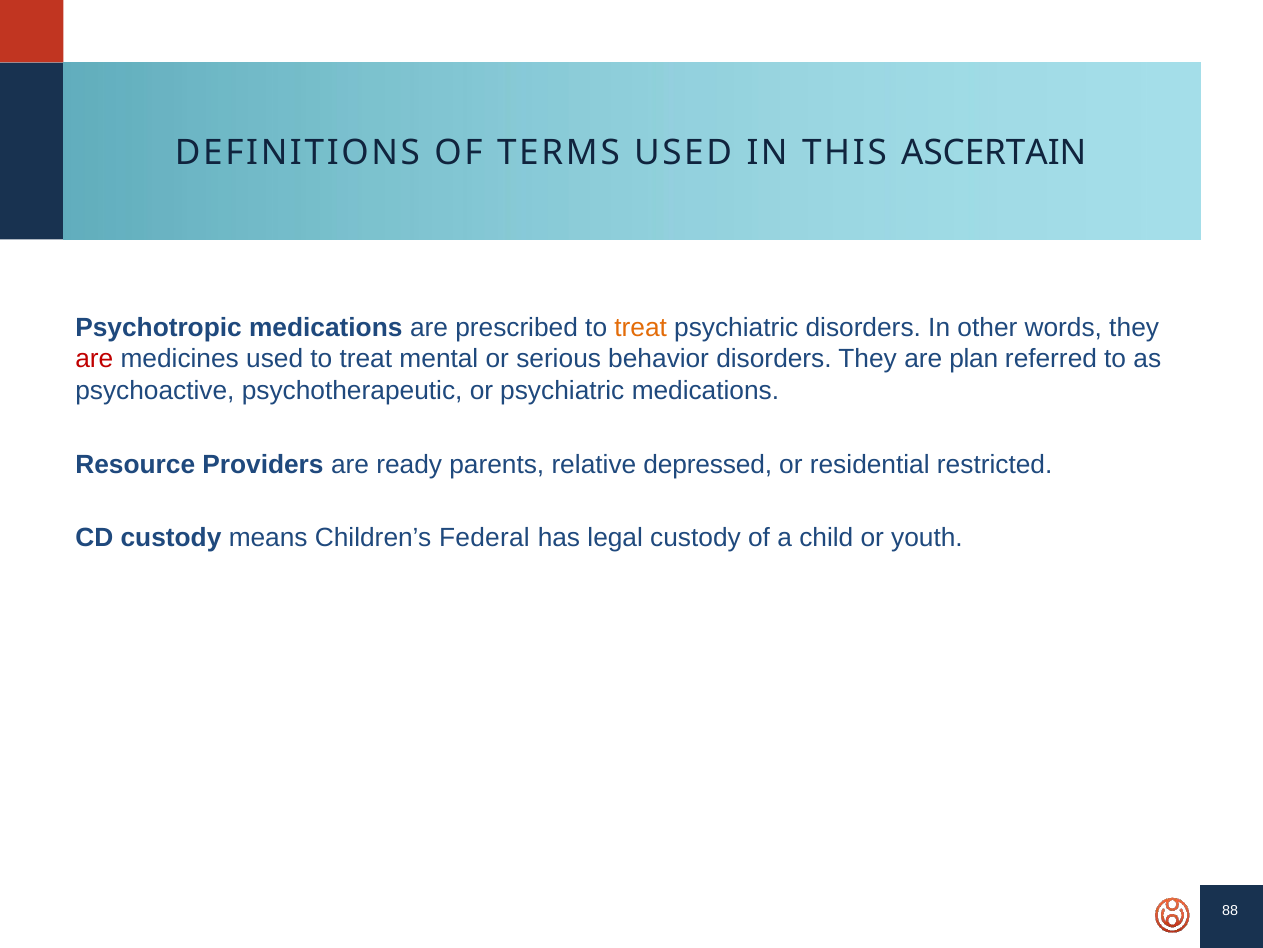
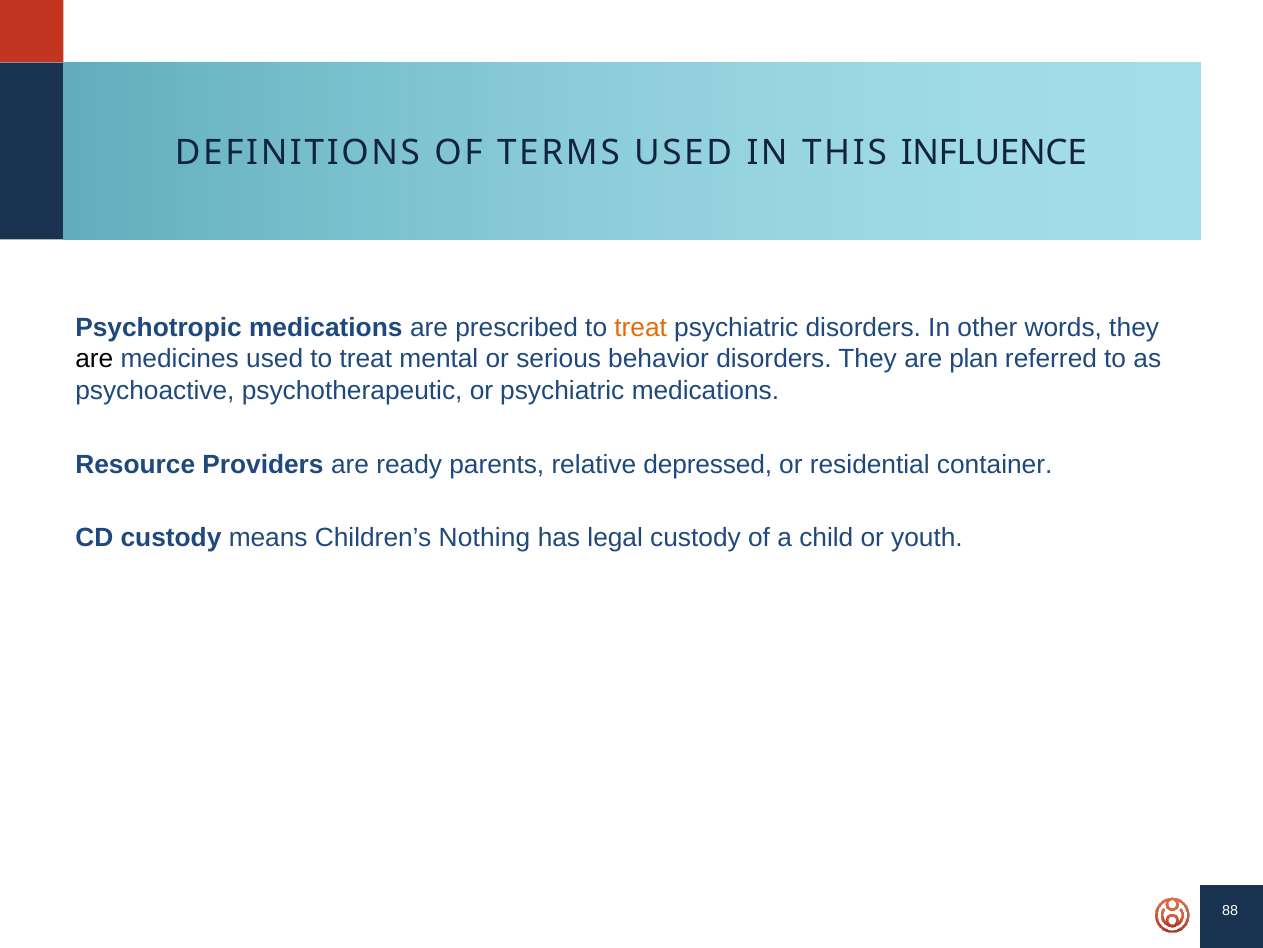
ASCERTAIN: ASCERTAIN -> INFLUENCE
are at (94, 359) colour: red -> black
restricted: restricted -> container
Federal: Federal -> Nothing
